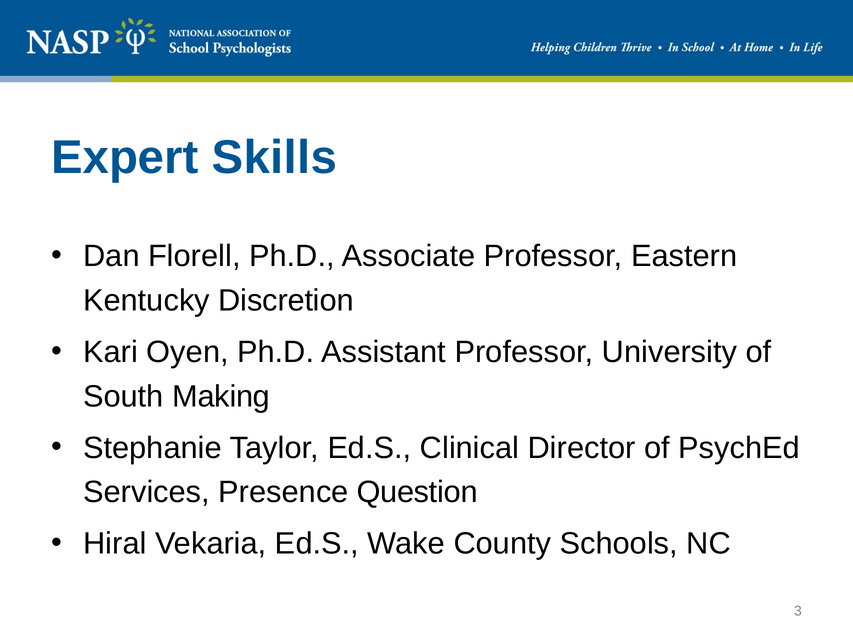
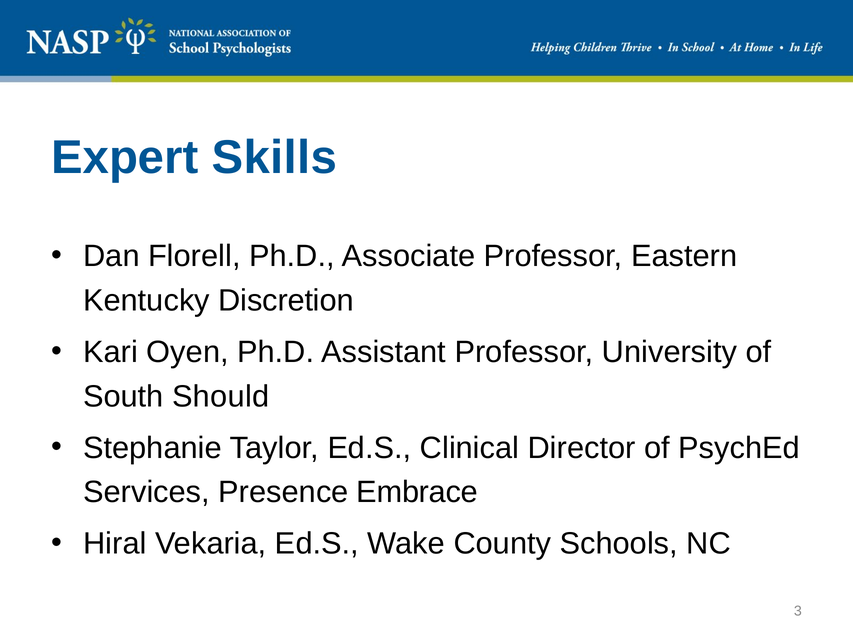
Making: Making -> Should
Question: Question -> Embrace
